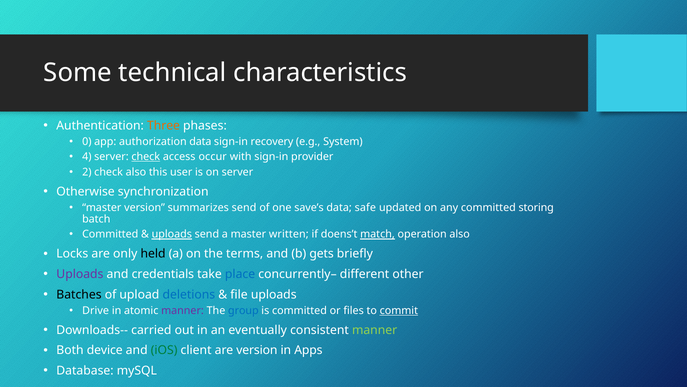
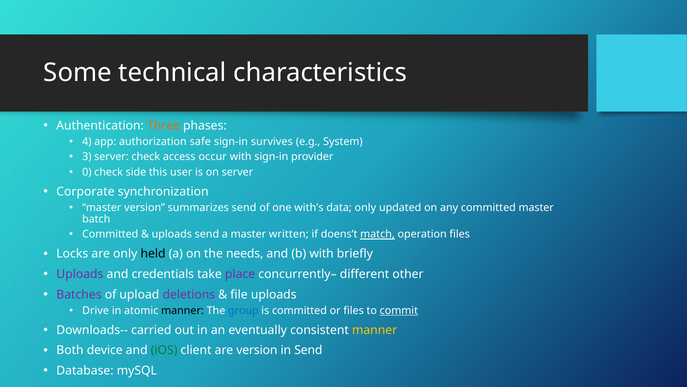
0: 0 -> 4
authorization data: data -> safe
recovery: recovery -> survives
4: 4 -> 3
check at (146, 157) underline: present -> none
2: 2 -> 0
check also: also -> side
Otherwise: Otherwise -> Corporate
save’s: save’s -> with’s
data safe: safe -> only
committed storing: storing -> master
uploads at (172, 234) underline: present -> none
operation also: also -> files
terms: terms -> needs
b gets: gets -> with
place colour: blue -> purple
Batches colour: black -> purple
deletions colour: blue -> purple
manner at (183, 310) colour: purple -> black
manner at (375, 330) colour: light green -> yellow
in Apps: Apps -> Send
